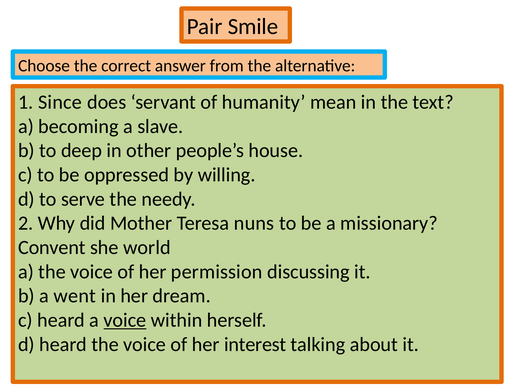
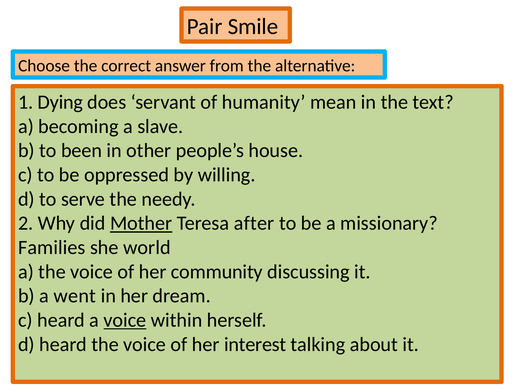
Since: Since -> Dying
deep: deep -> been
Mother underline: none -> present
nuns: nuns -> after
Convent: Convent -> Families
permission: permission -> community
